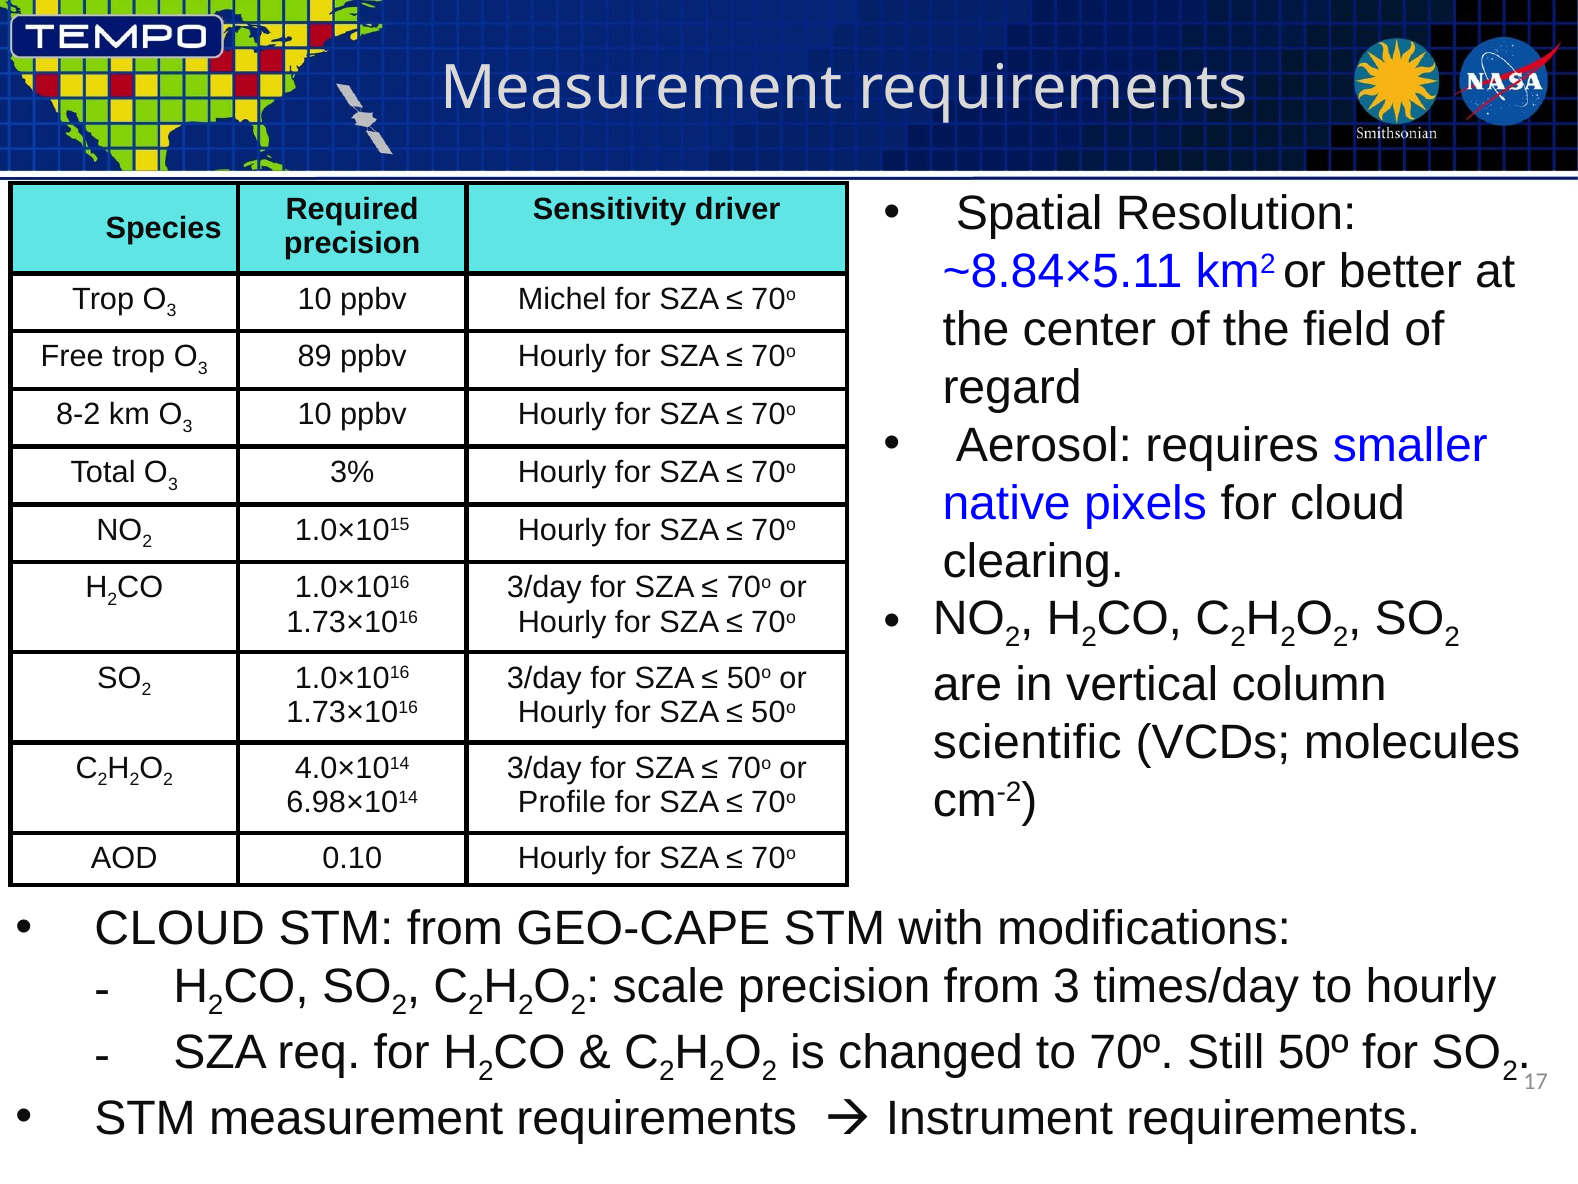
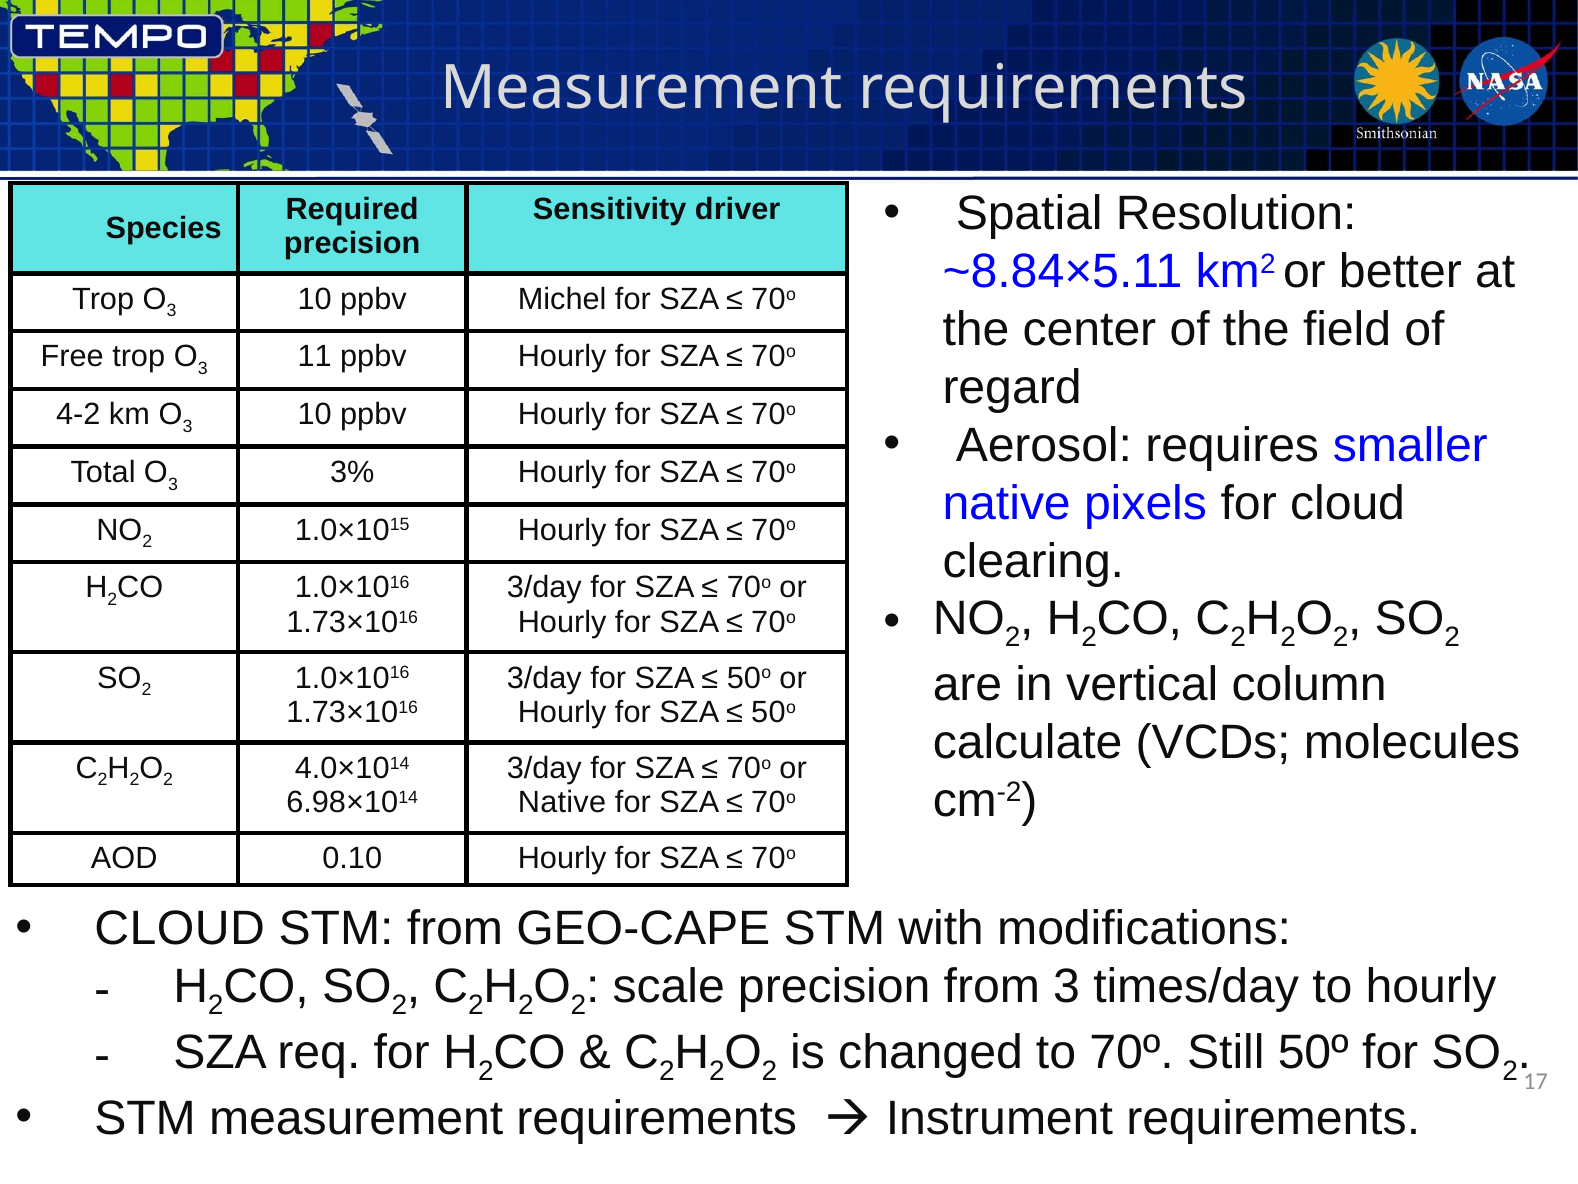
89: 89 -> 11
8-2: 8-2 -> 4-2
scientific: scientific -> calculate
Profile at (562, 802): Profile -> Native
